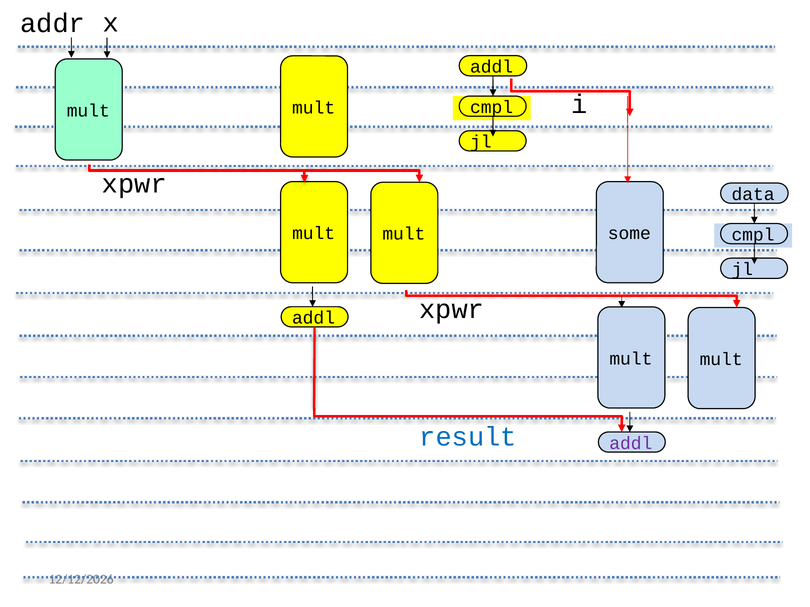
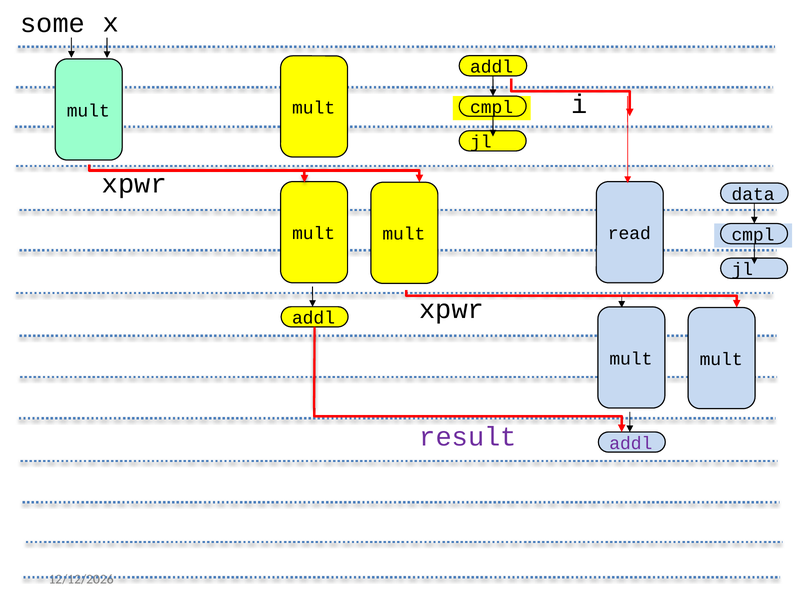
addr: addr -> some
some: some -> read
result colour: blue -> purple
